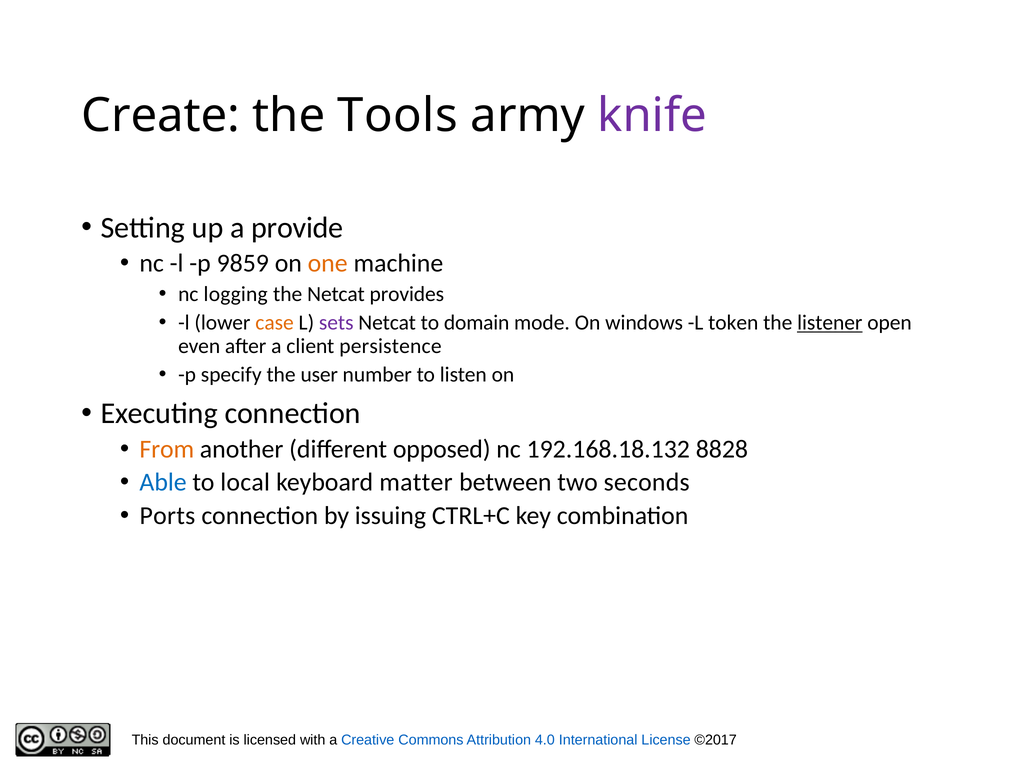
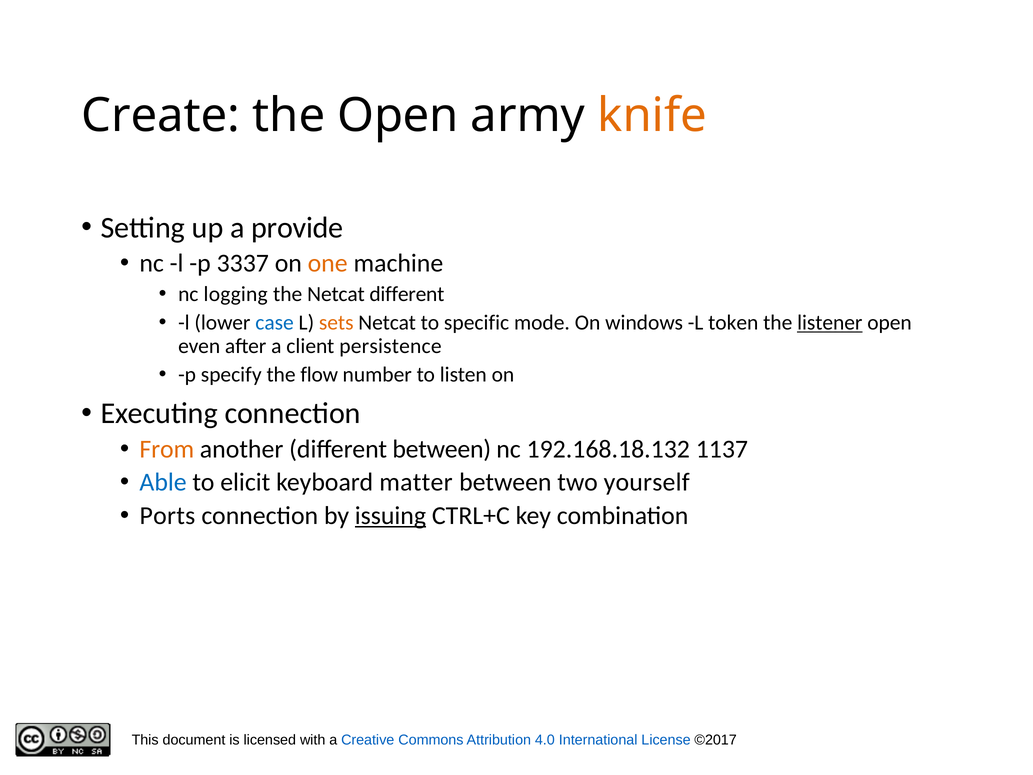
the Tools: Tools -> Open
knife colour: purple -> orange
9859: 9859 -> 3337
Netcat provides: provides -> different
case colour: orange -> blue
sets colour: purple -> orange
domain: domain -> specific
user: user -> flow
different opposed: opposed -> between
8828: 8828 -> 1137
local: local -> elicit
seconds: seconds -> yourself
issuing underline: none -> present
